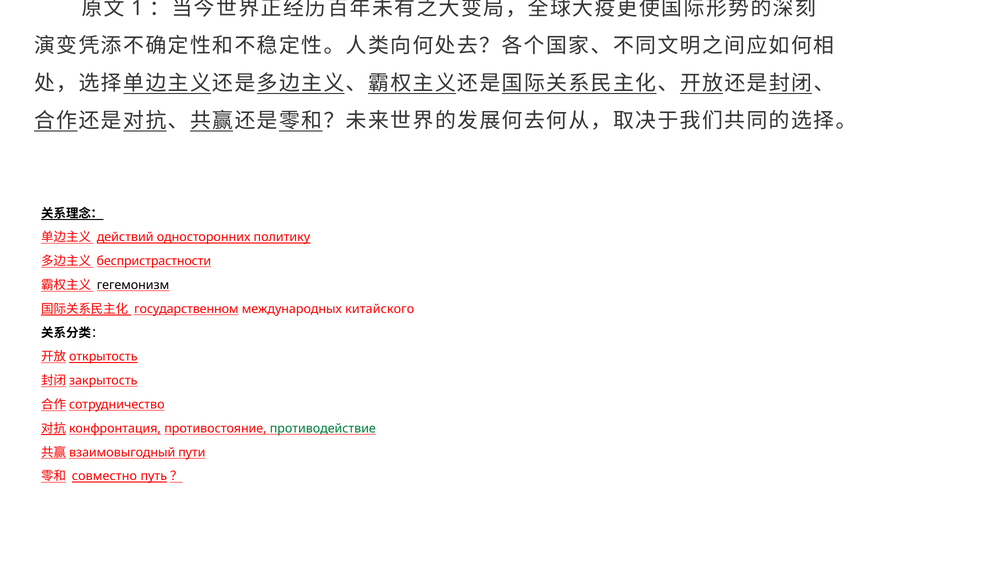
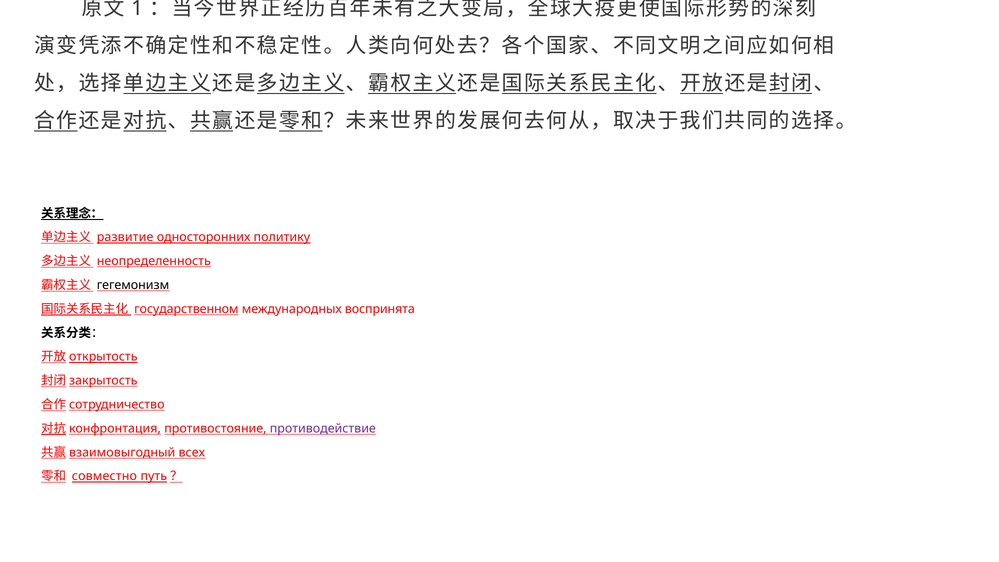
действий: действий -> развитие
беспристрастности: беспристрастности -> неопределенность
китайского: китайского -> воспринята
противодействие colour: green -> purple
пути: пути -> всех
